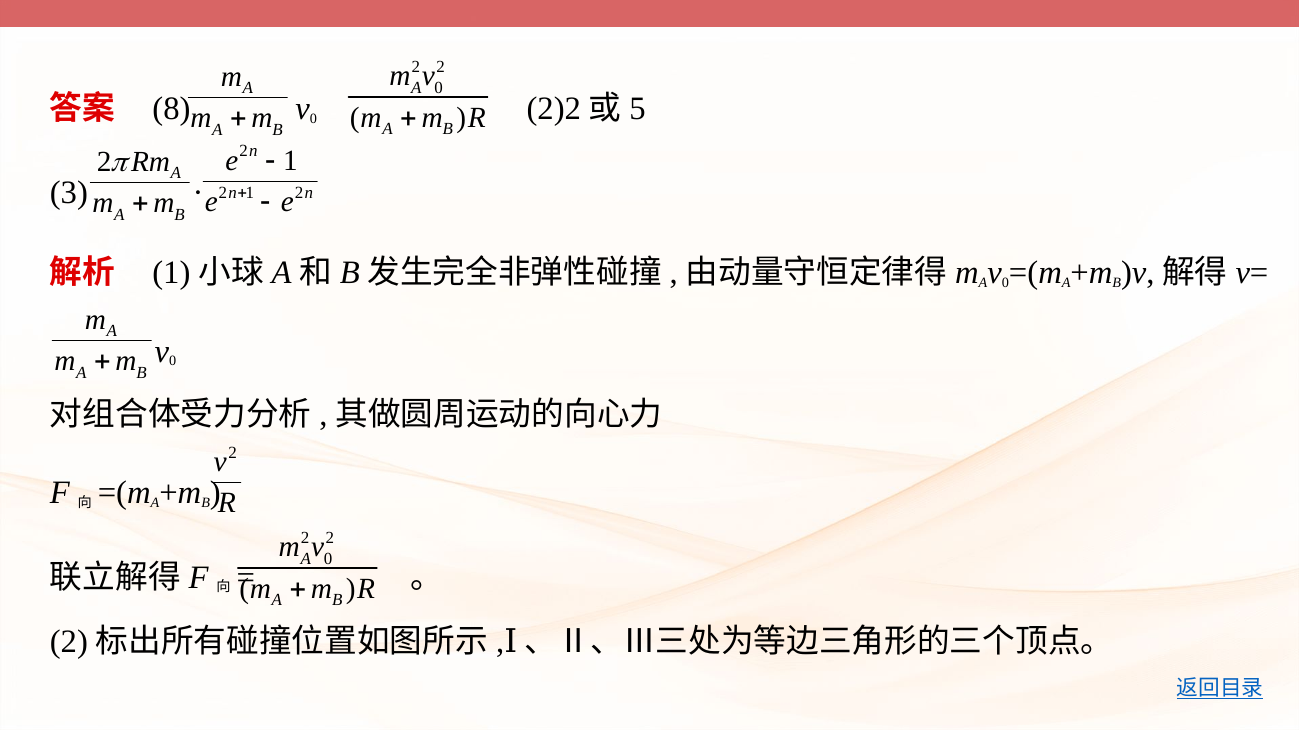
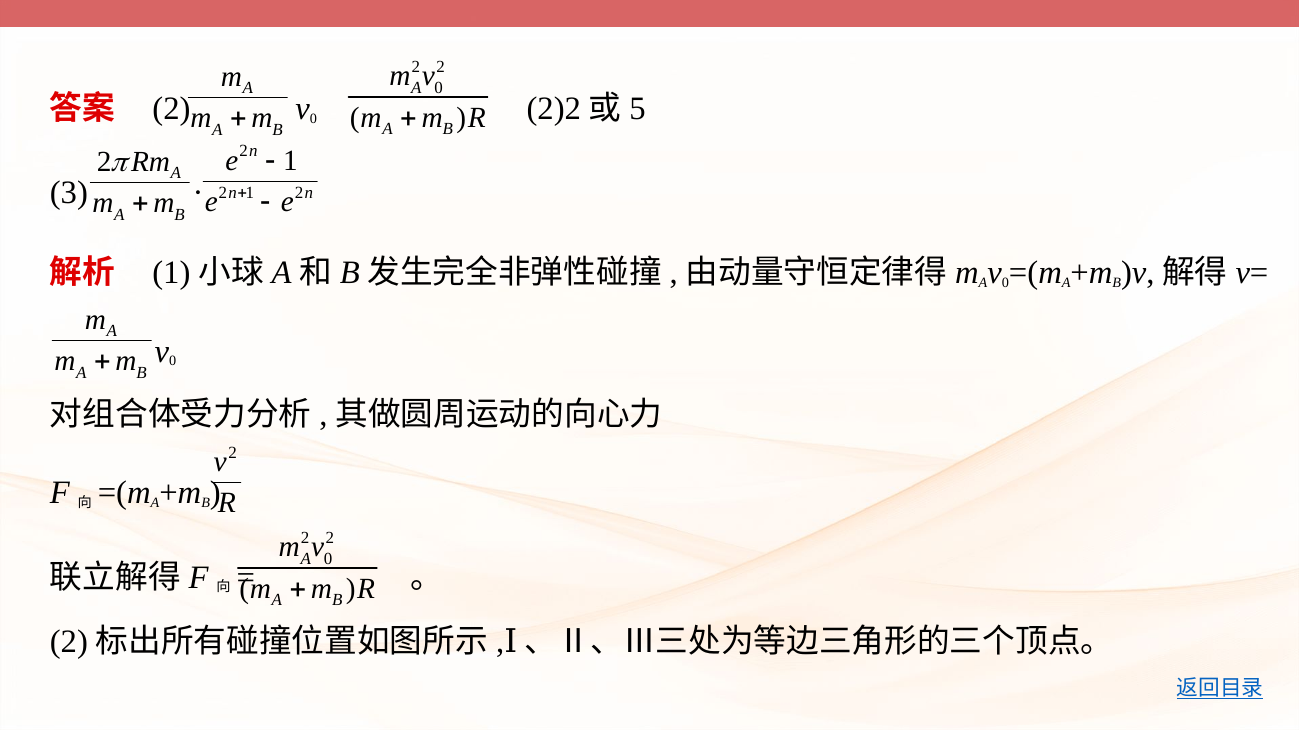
8 at (172, 109): 8 -> 2
